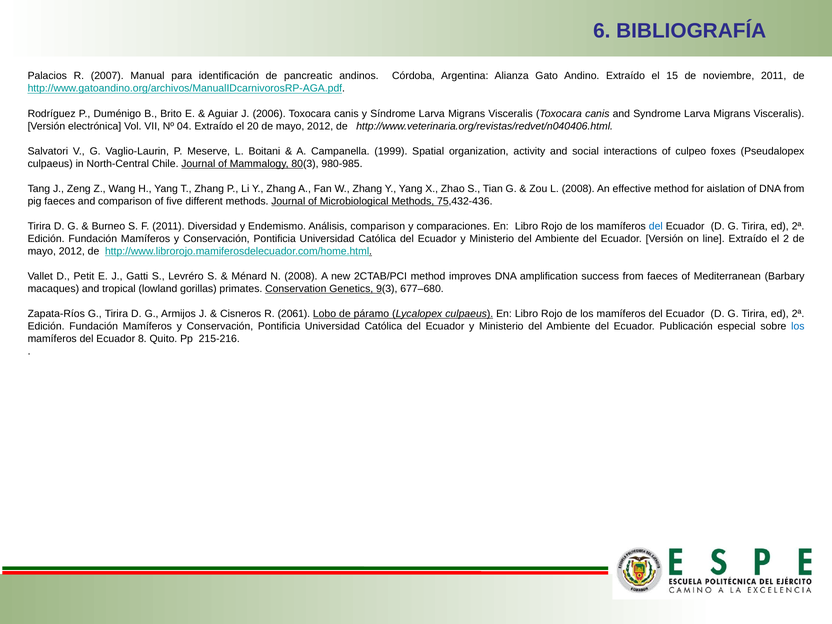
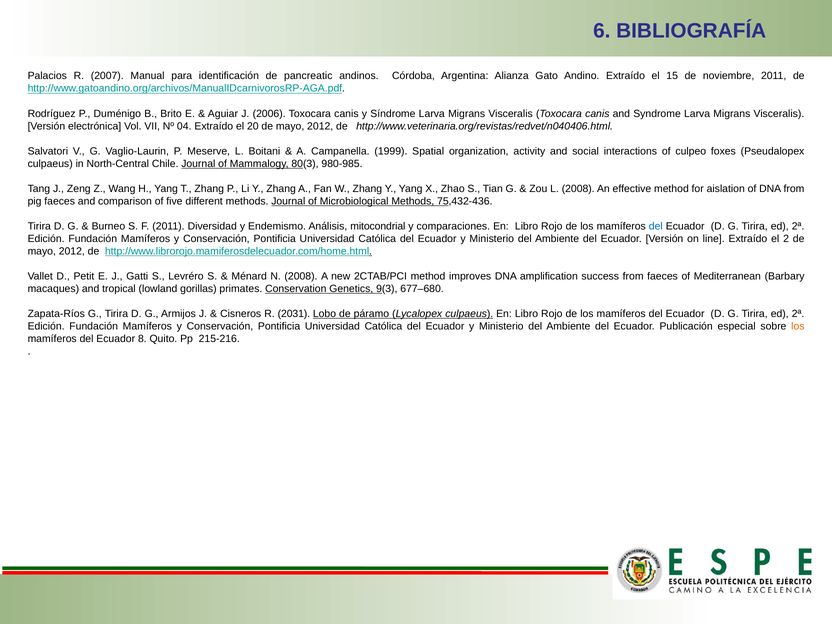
Análisis comparison: comparison -> mitocondrial
2061: 2061 -> 2031
los at (798, 326) colour: blue -> orange
